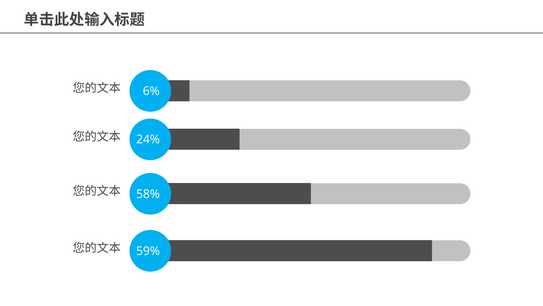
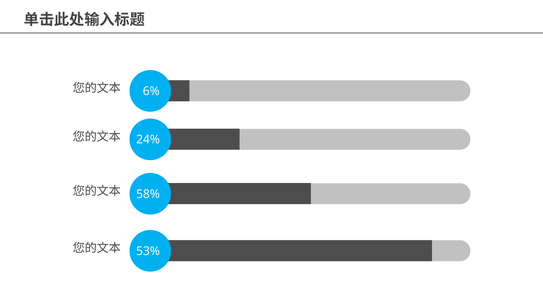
59%: 59% -> 53%
